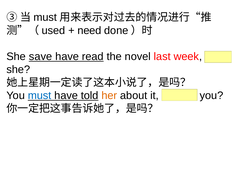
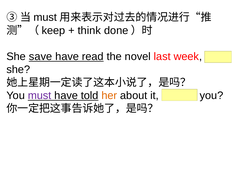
used: used -> keep
need: need -> think
must at (40, 96) colour: blue -> purple
